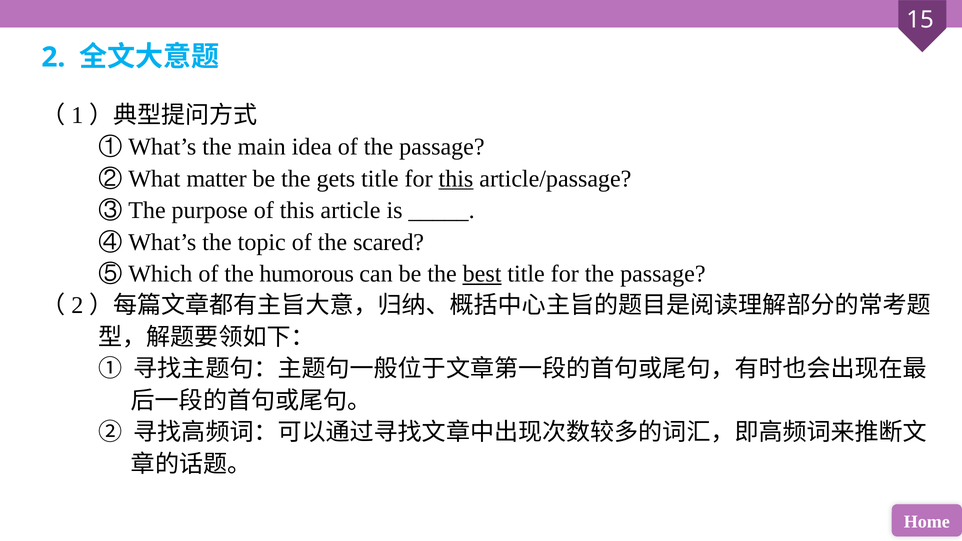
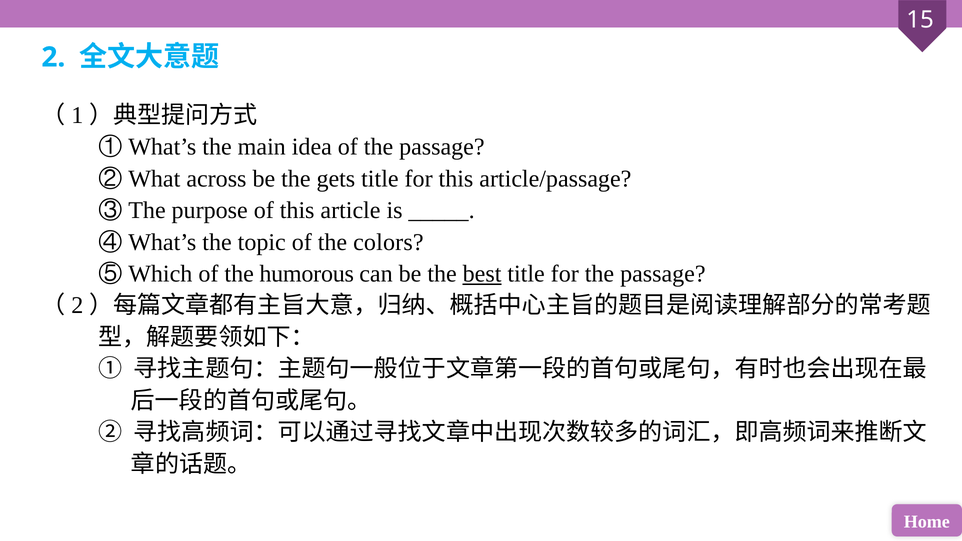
matter: matter -> across
this at (456, 179) underline: present -> none
scared: scared -> colors
